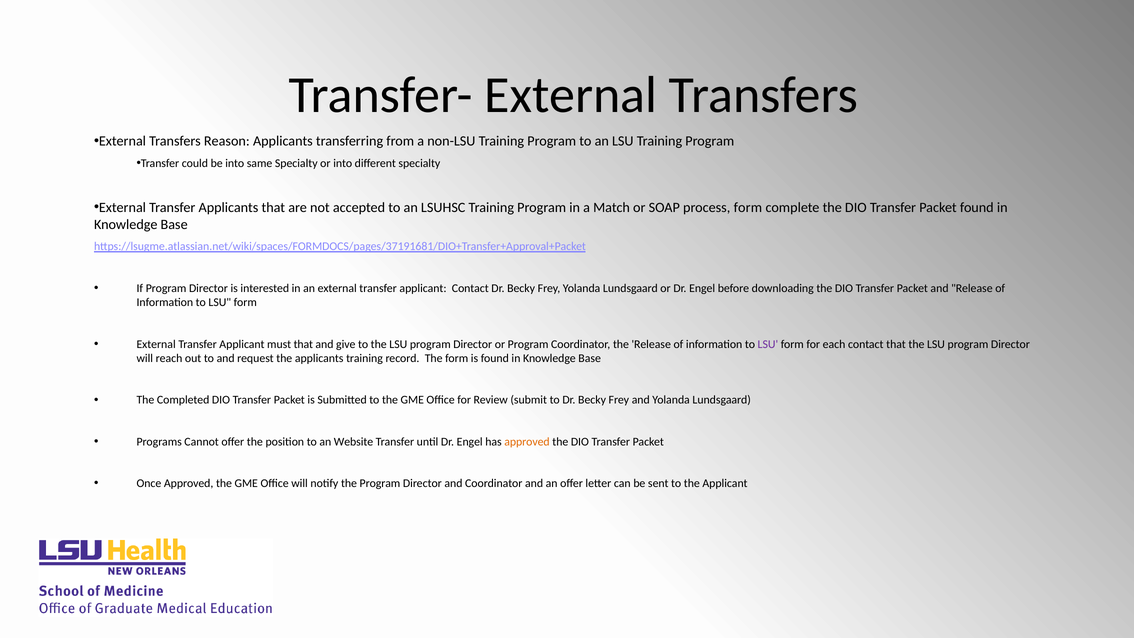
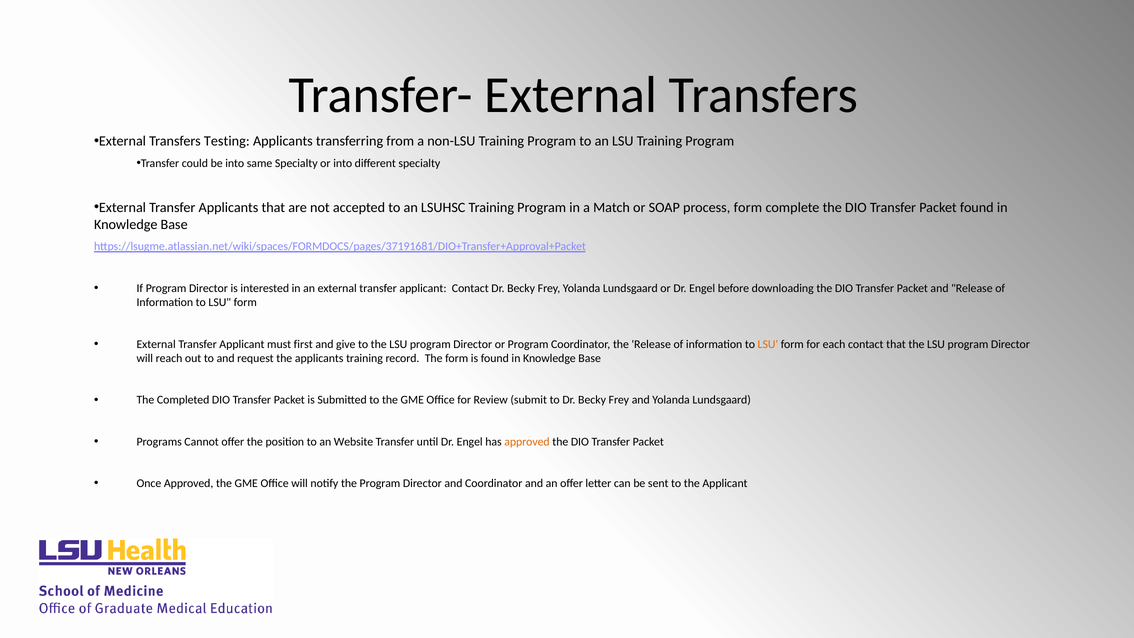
Reason: Reason -> Testing
must that: that -> first
LSU at (768, 344) colour: purple -> orange
